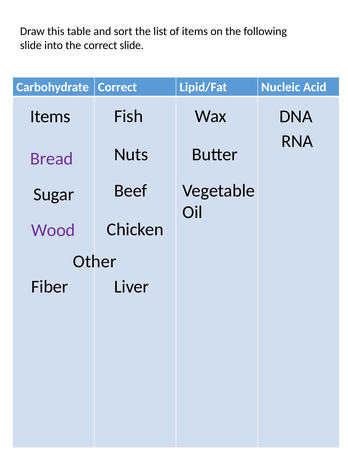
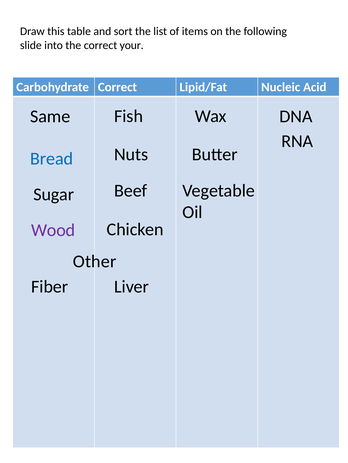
correct slide: slide -> your
Items at (50, 117): Items -> Same
Bread colour: purple -> blue
